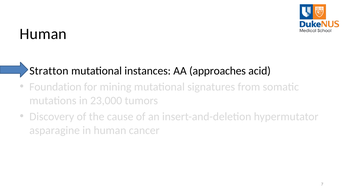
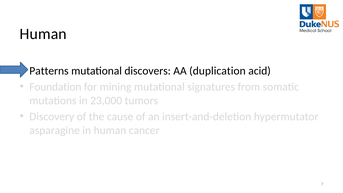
Stratton: Stratton -> Patterns
instances: instances -> discovers
approaches: approaches -> duplication
